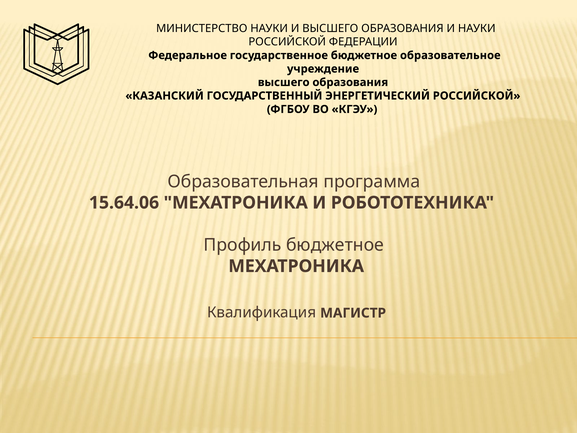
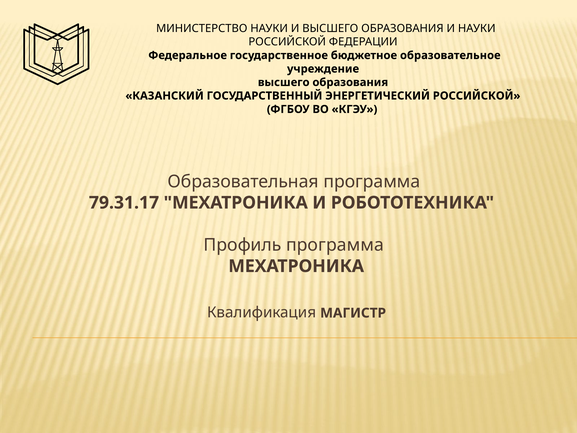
15.64.06: 15.64.06 -> 79.31.17
Профиль бюджетное: бюджетное -> программа
